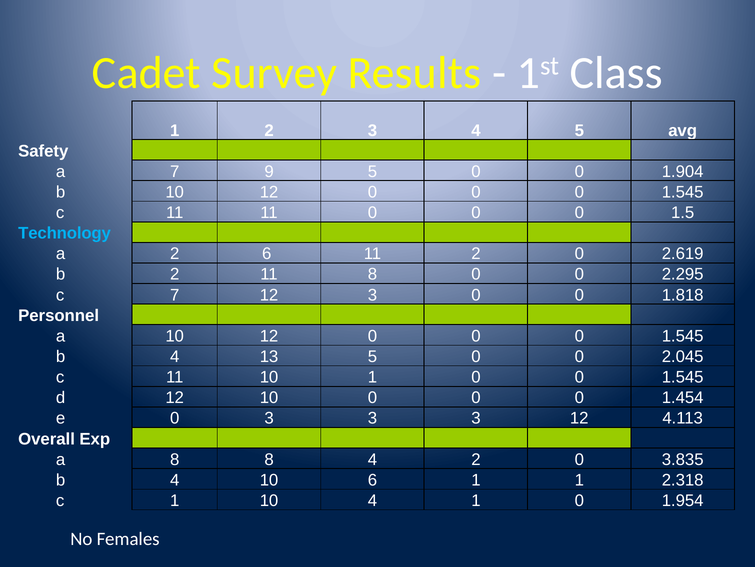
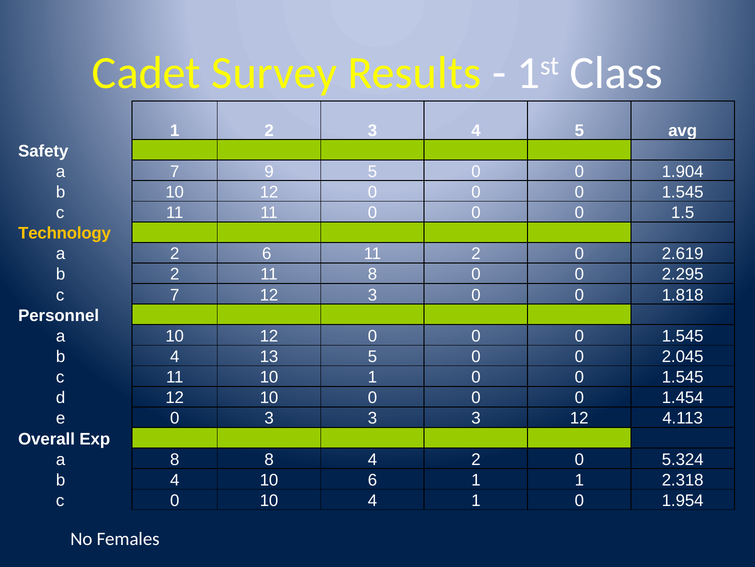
Technology colour: light blue -> yellow
3.835: 3.835 -> 5.324
c 1: 1 -> 0
